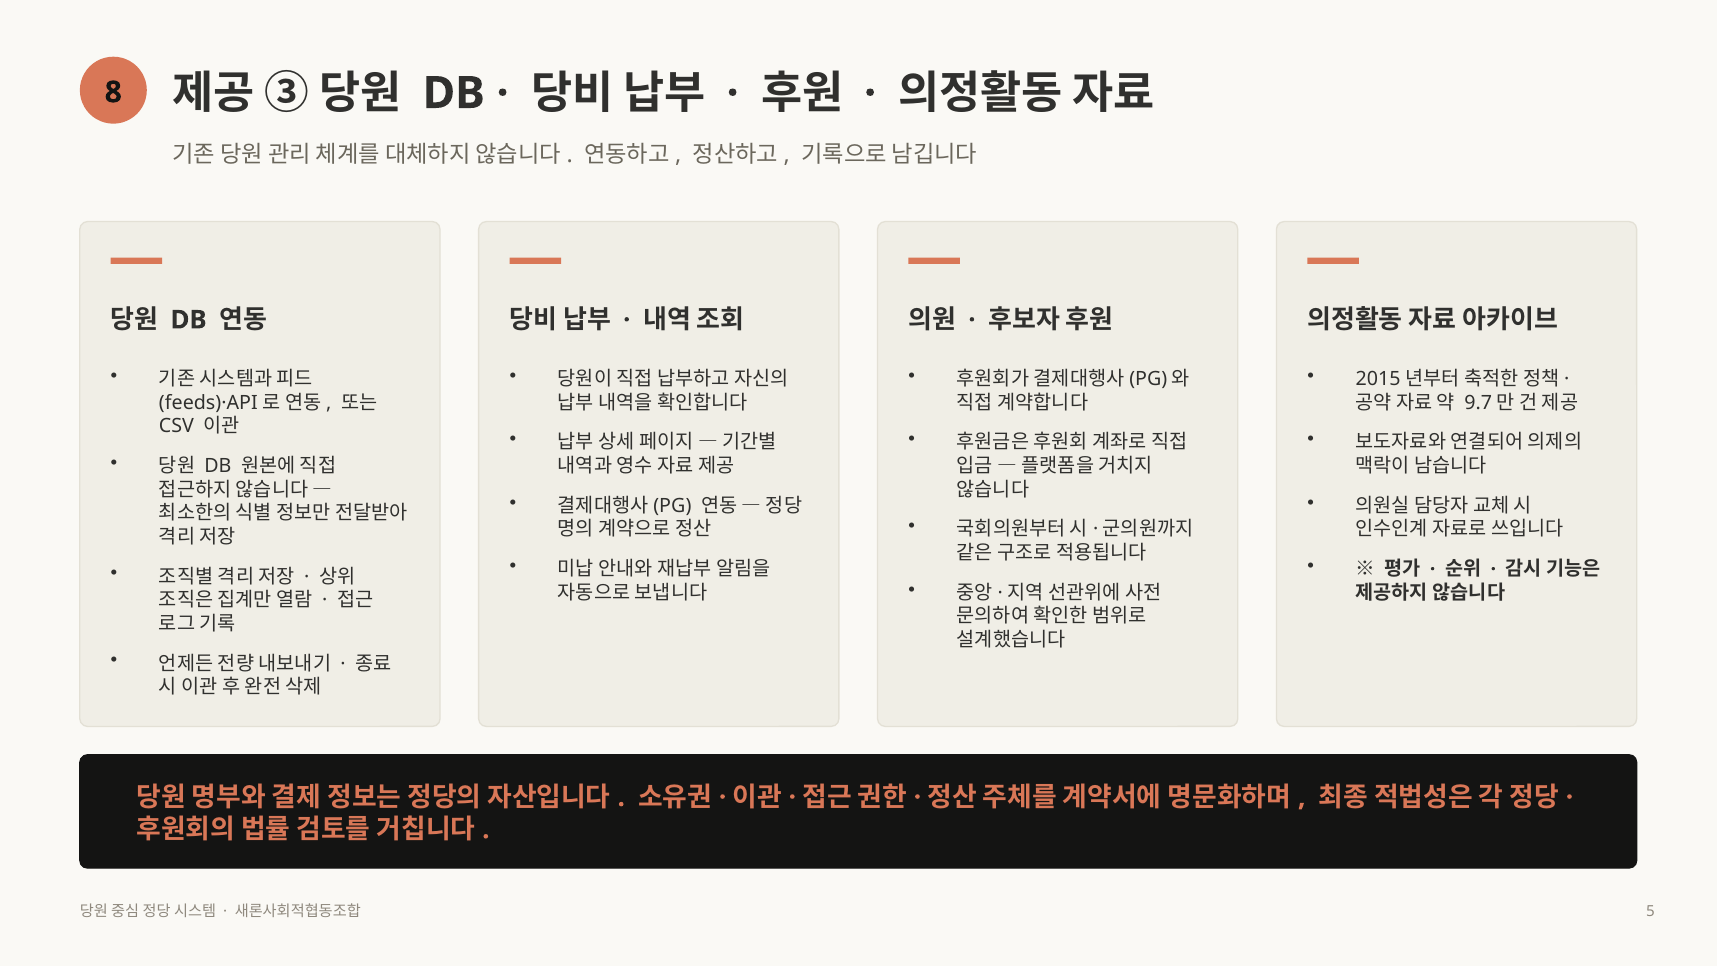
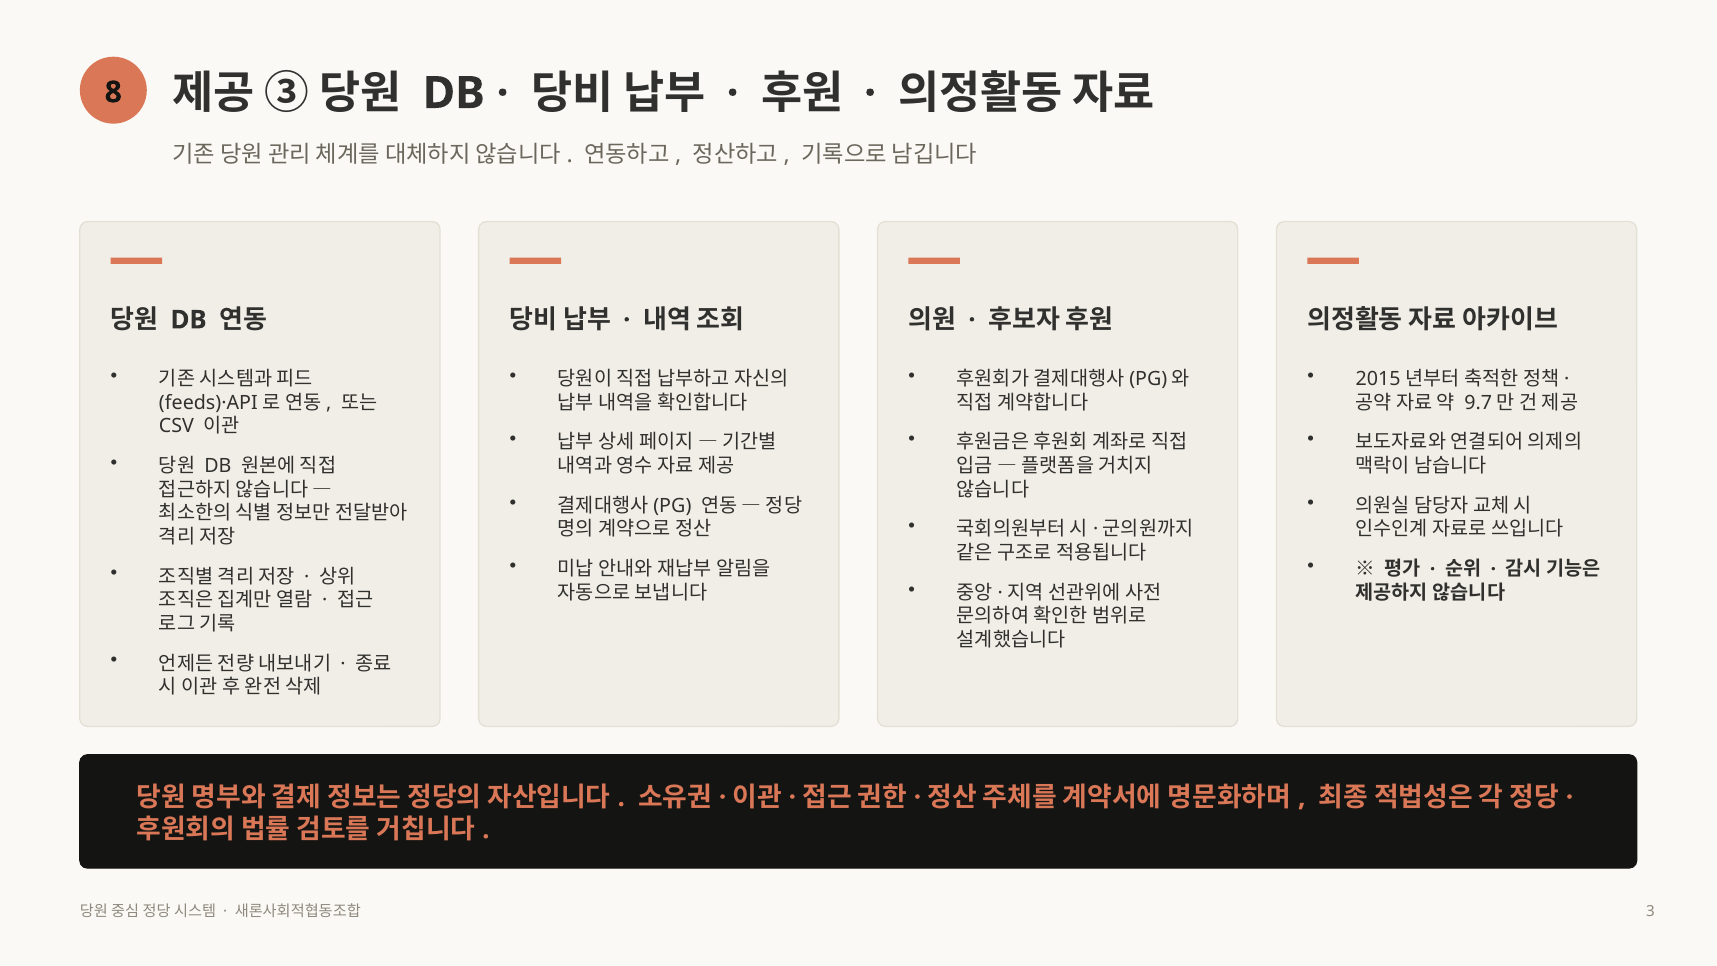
5: 5 -> 3
